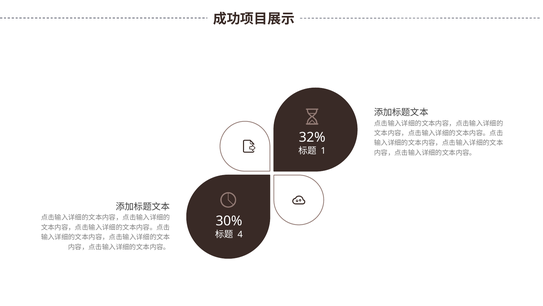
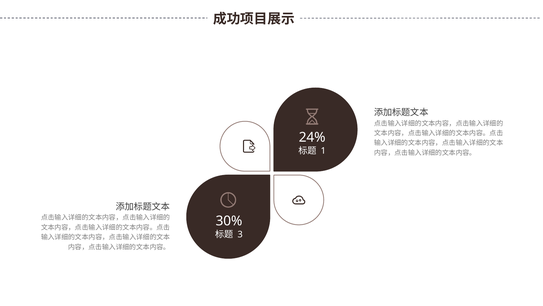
32%: 32% -> 24%
4: 4 -> 3
